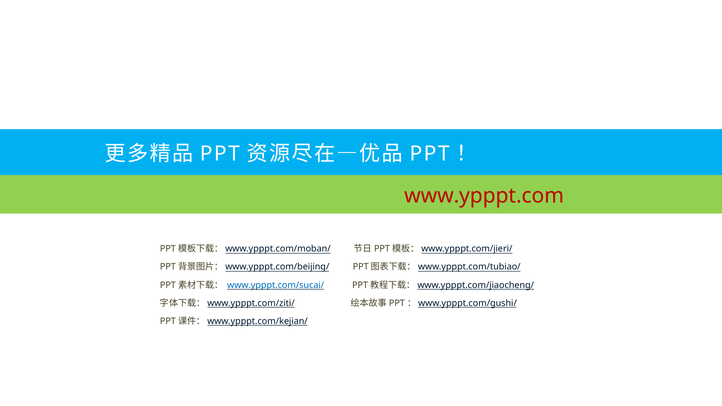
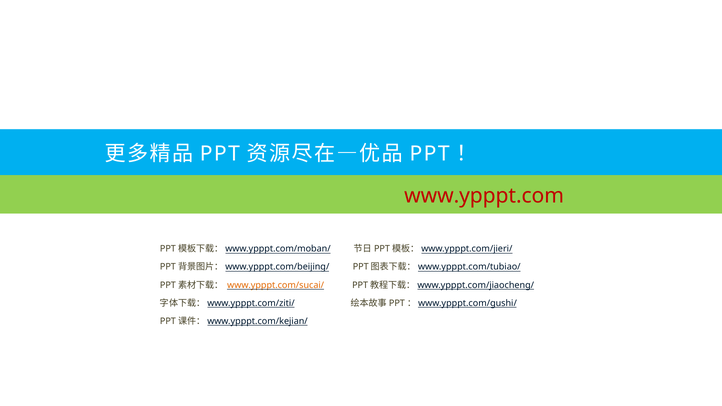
www.ypppt.com/sucai/ colour: blue -> orange
